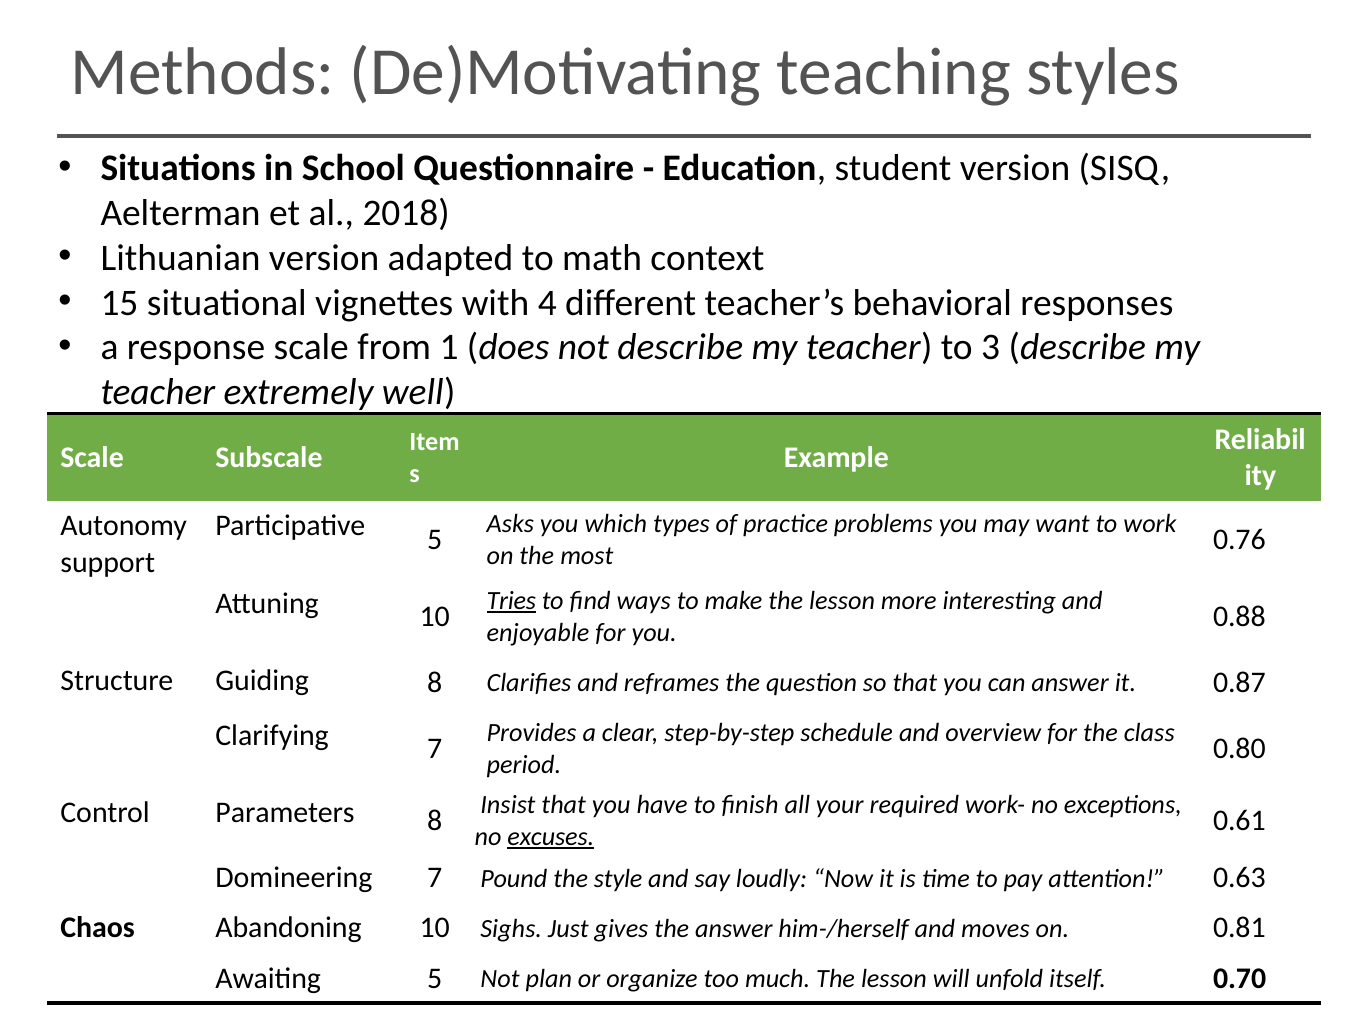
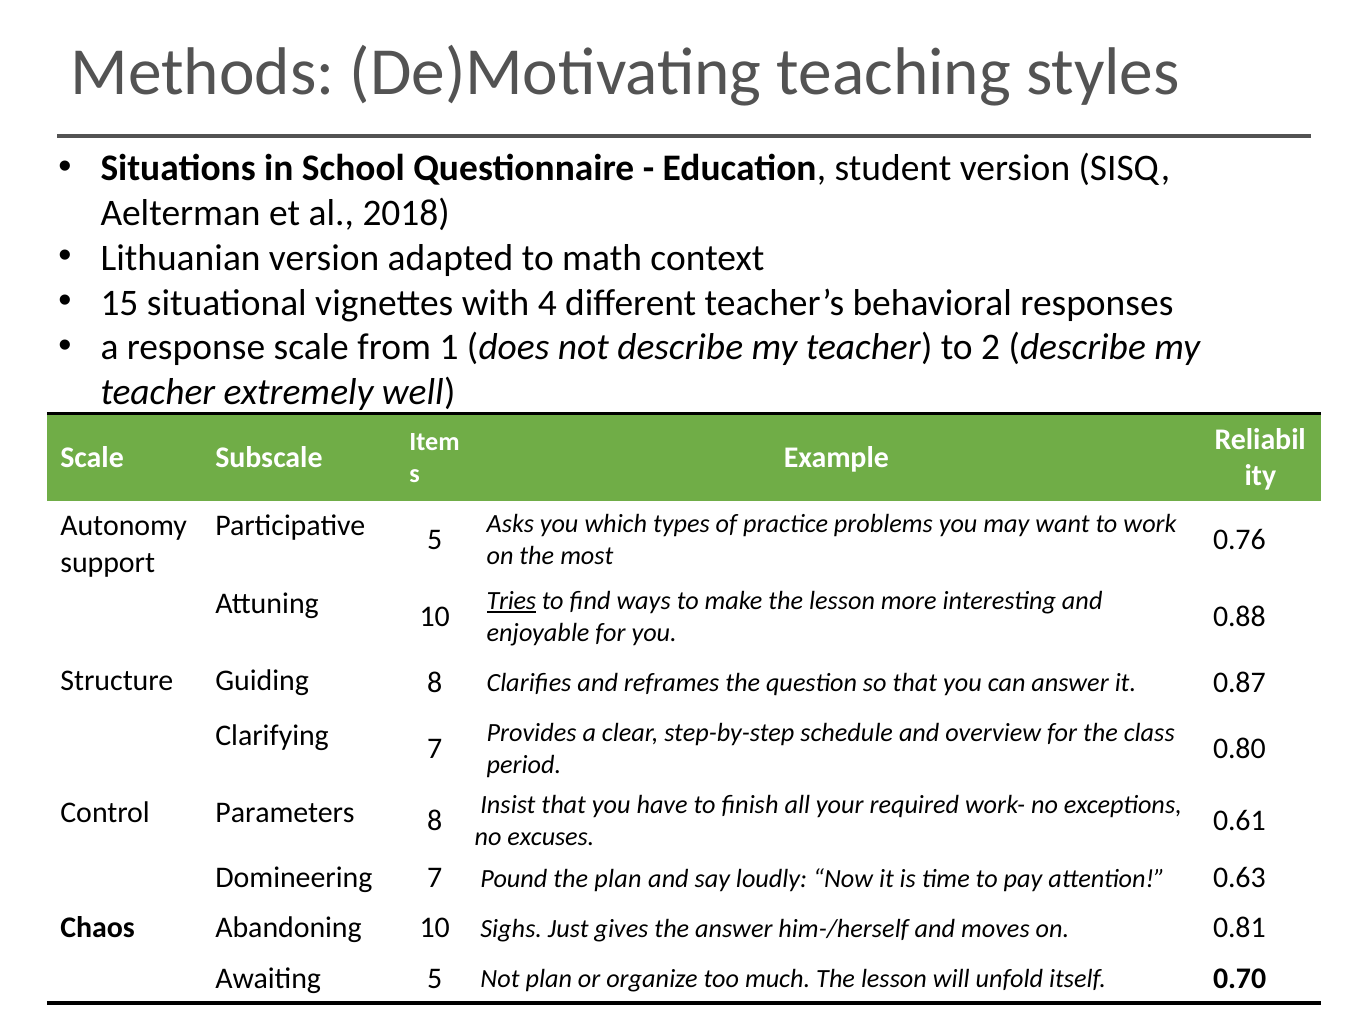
3: 3 -> 2
excuses underline: present -> none
the style: style -> plan
